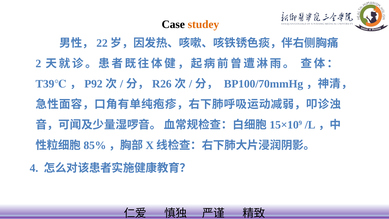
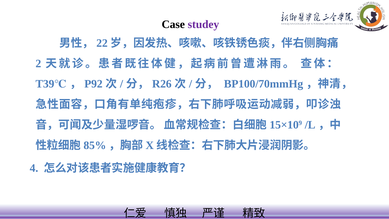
studey colour: orange -> purple
